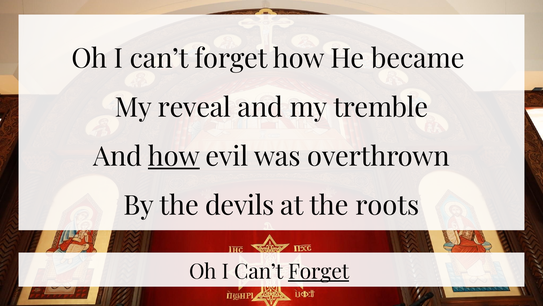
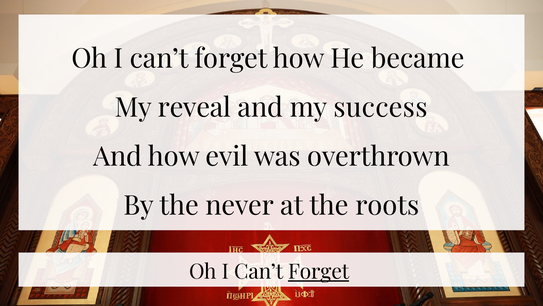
tremble: tremble -> success
how at (174, 157) underline: present -> none
devils: devils -> never
